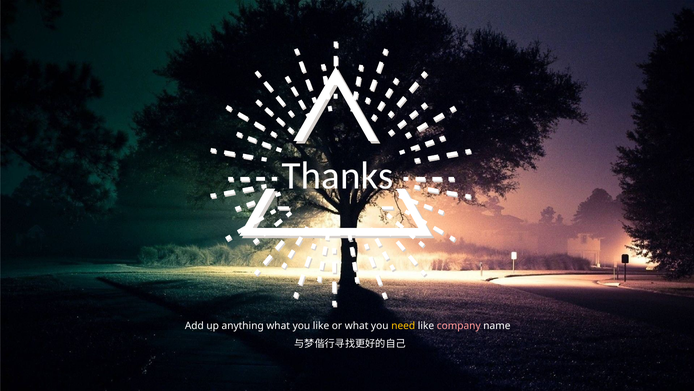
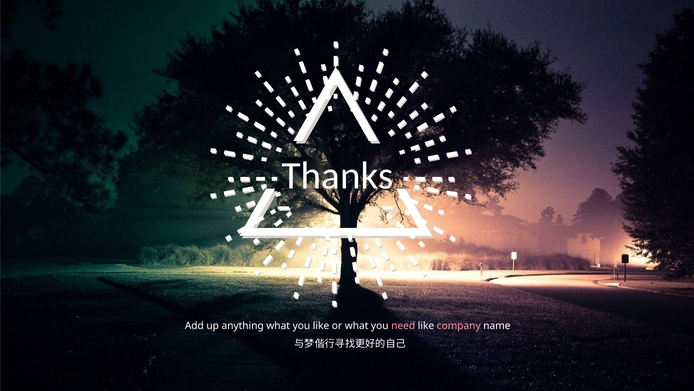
need colour: yellow -> pink
